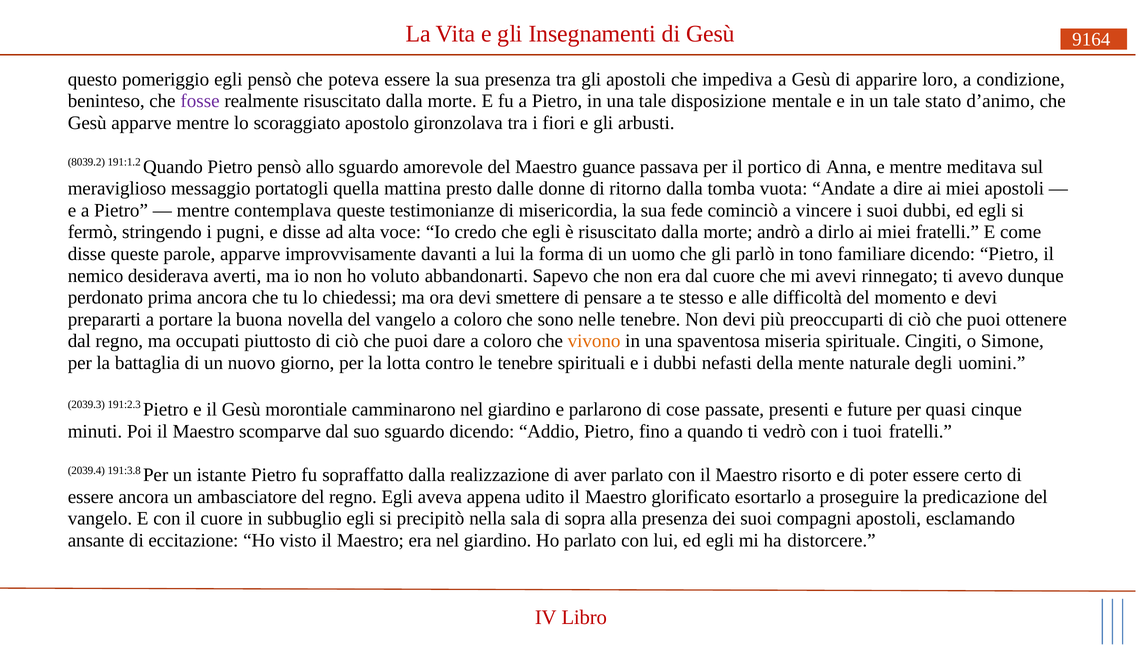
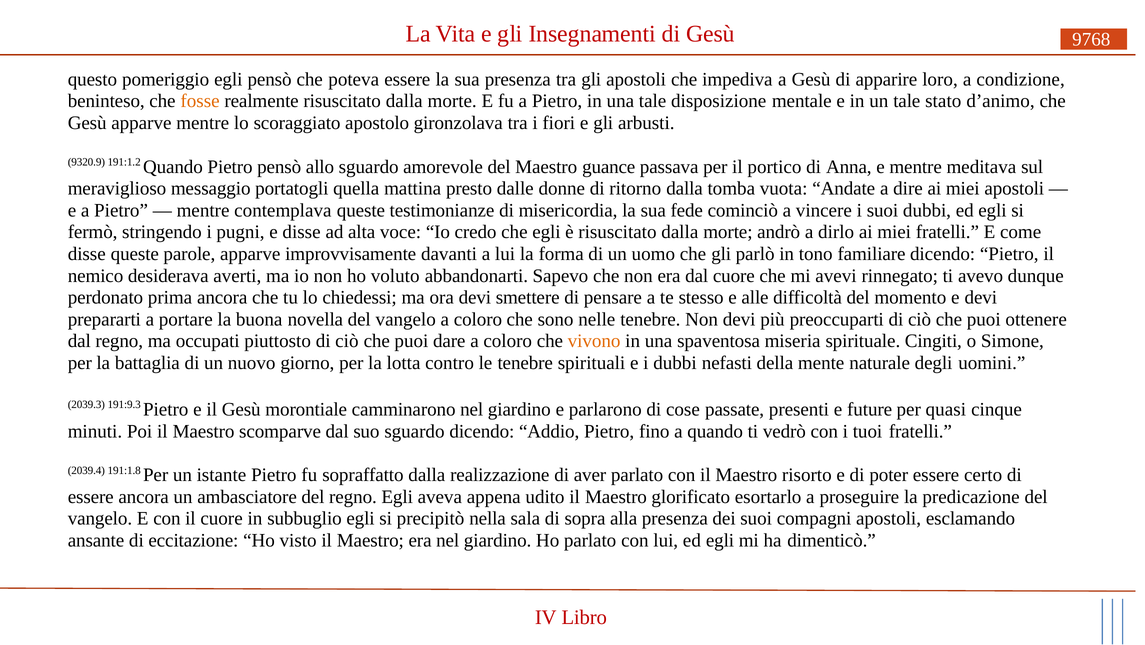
9164: 9164 -> 9768
fosse colour: purple -> orange
8039.2: 8039.2 -> 9320.9
191:2.3: 191:2.3 -> 191:9.3
191:3.8: 191:3.8 -> 191:1.8
distorcere: distorcere -> dimenticò
